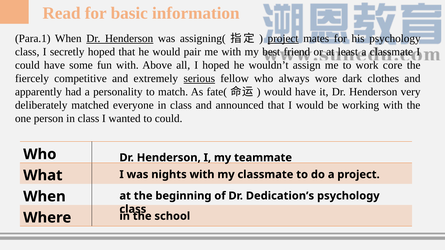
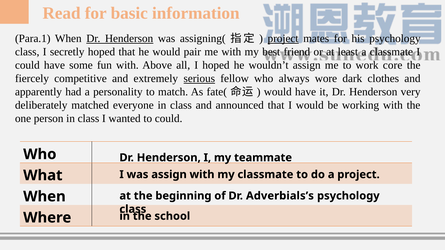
was nights: nights -> assign
Dedication’s: Dedication’s -> Adverbials’s
